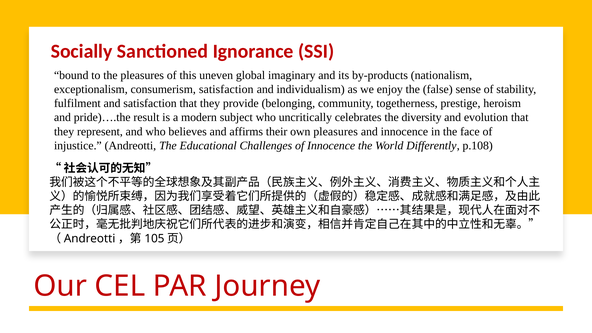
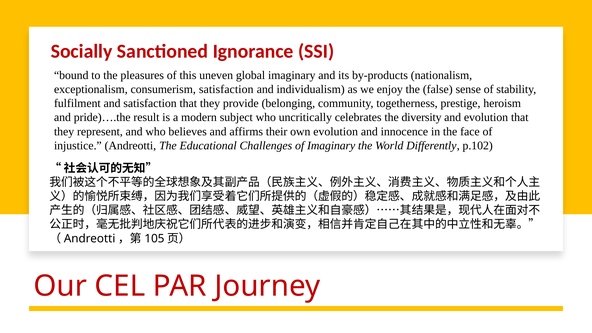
own pleasures: pleasures -> evolution
of Innocence: Innocence -> Imaginary
p.108: p.108 -> p.102
